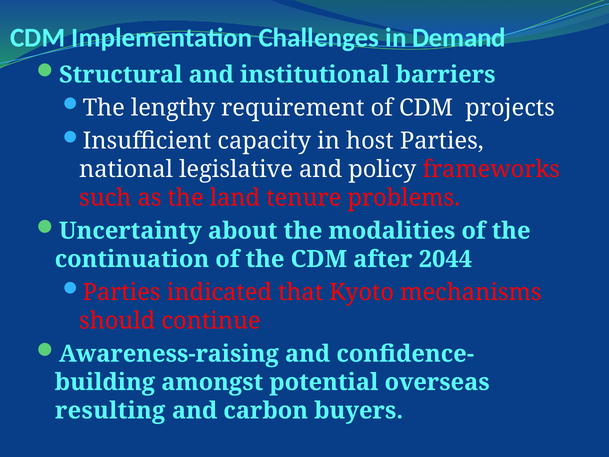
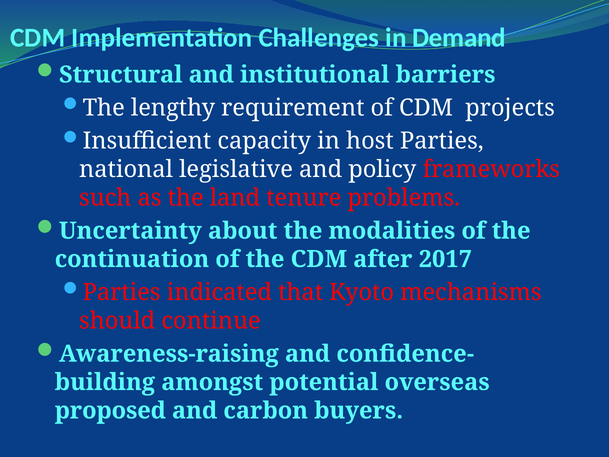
2044: 2044 -> 2017
resulting: resulting -> proposed
